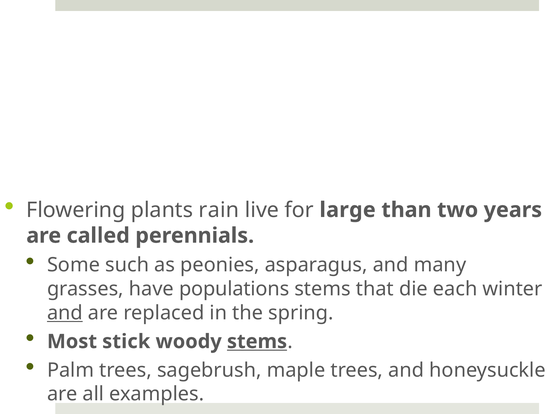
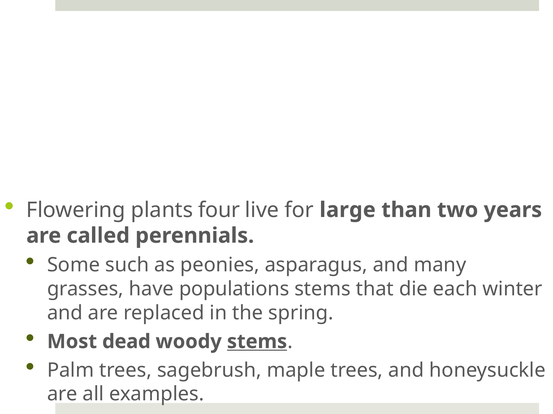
rain: rain -> four
and at (65, 314) underline: present -> none
stick: stick -> dead
